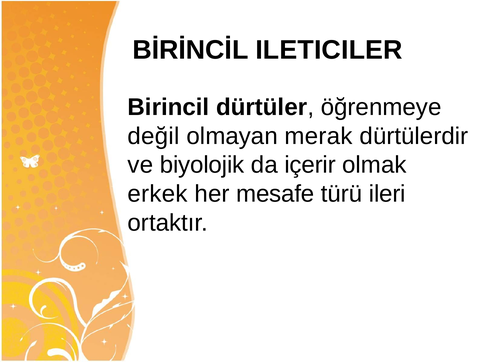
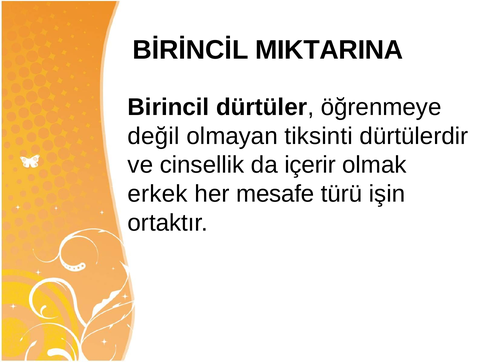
ILETICILER: ILETICILER -> MIKTARINA
merak: merak -> tiksinti
biyolojik: biyolojik -> cinsellik
ileri: ileri -> işin
